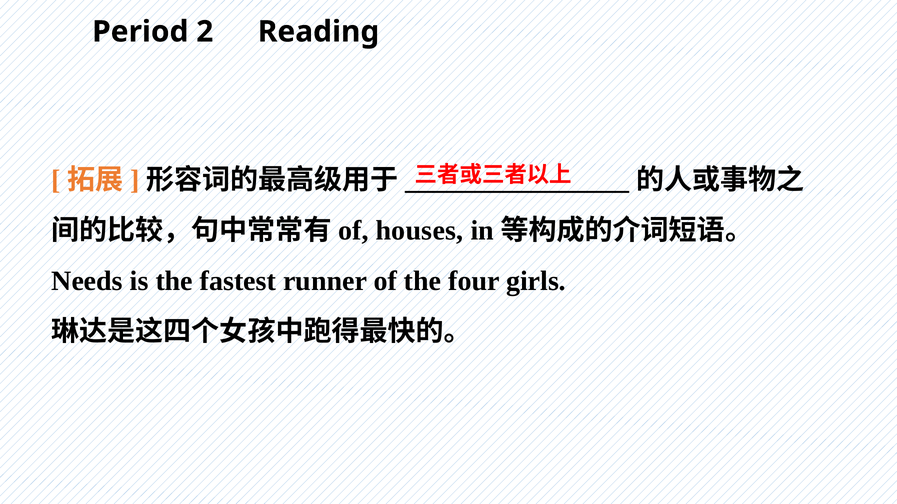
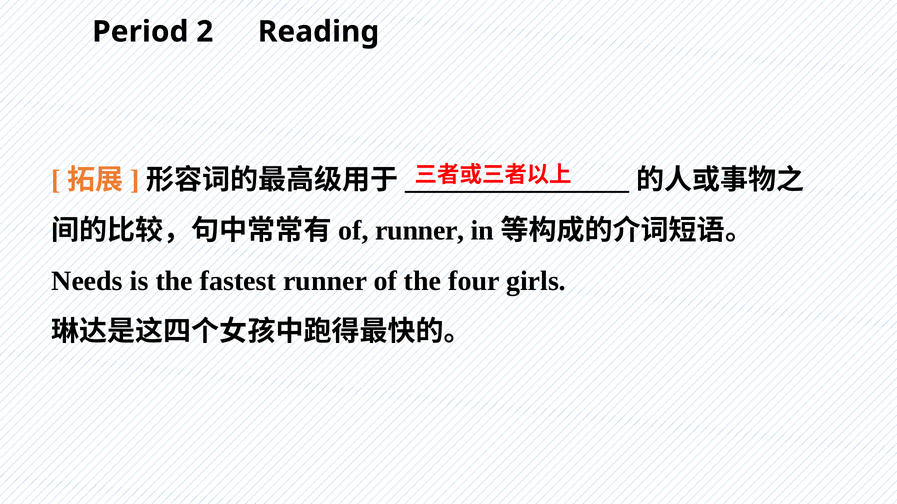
of houses: houses -> runner
